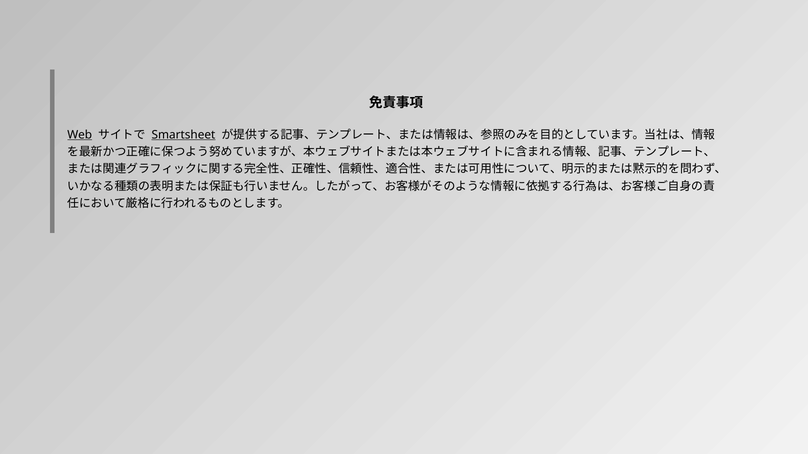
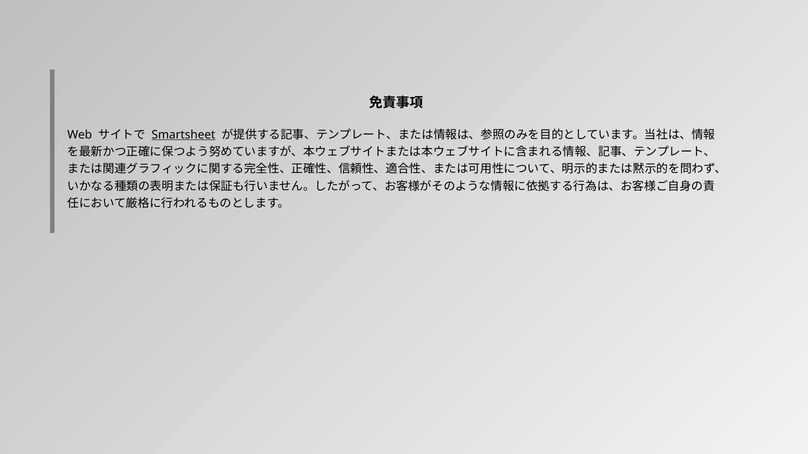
Web underline: present -> none
